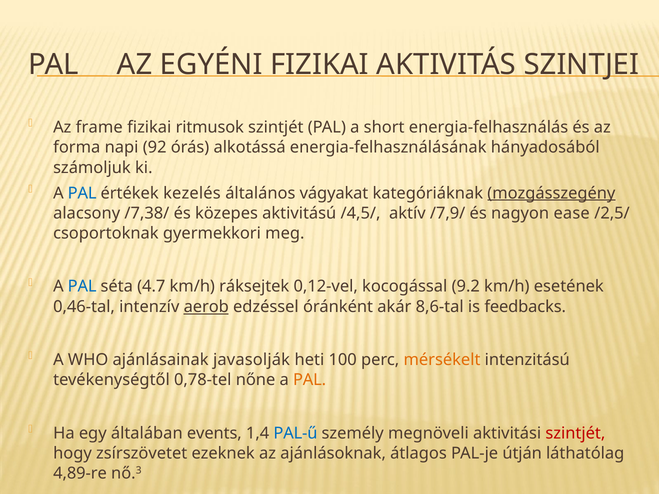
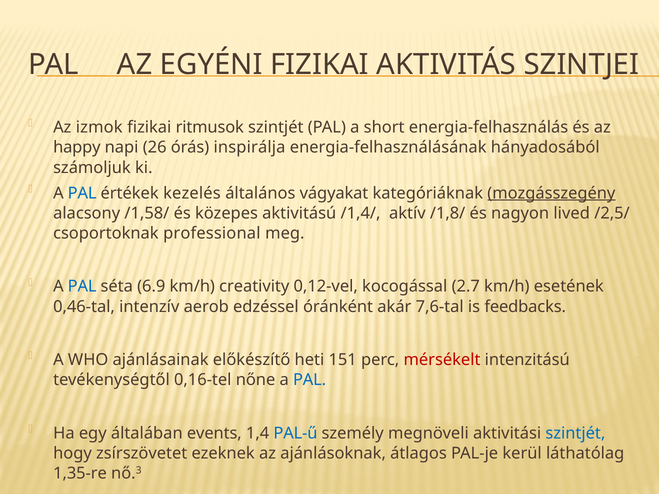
frame: frame -> izmok
forma: forma -> happy
92: 92 -> 26
alkotássá: alkotássá -> inspirálja
/7,38/: /7,38/ -> /1,58/
/4,5/: /4,5/ -> /1,4/
/7,9/: /7,9/ -> /1,8/
ease: ease -> lived
gyermekkori: gyermekkori -> professional
4.7: 4.7 -> 6.9
ráksejtek: ráksejtek -> creativity
9.2: 9.2 -> 2.7
aerob underline: present -> none
8,6-tal: 8,6-tal -> 7,6-tal
javasolják: javasolják -> előkészítő
100: 100 -> 151
mérsékelt colour: orange -> red
0,78-tel: 0,78-tel -> 0,16-tel
PAL at (310, 380) colour: orange -> blue
szintjét at (575, 433) colour: red -> blue
útján: útján -> kerül
4,89-re: 4,89-re -> 1,35-re
